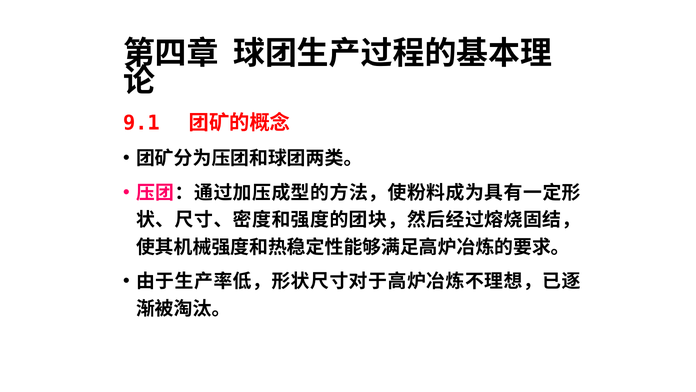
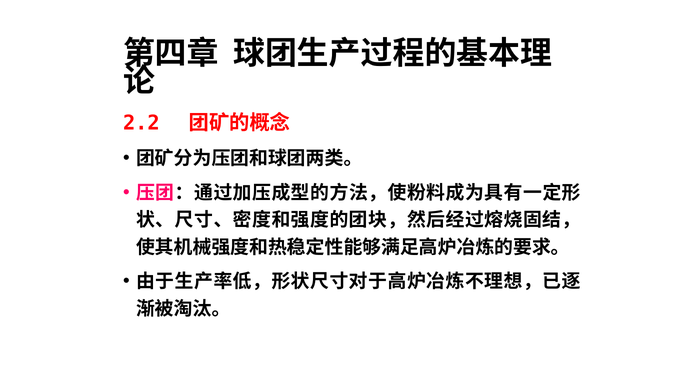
9.1: 9.1 -> 2.2
